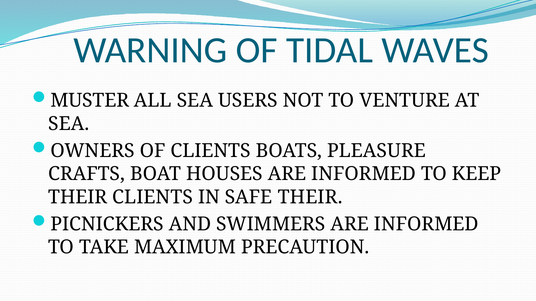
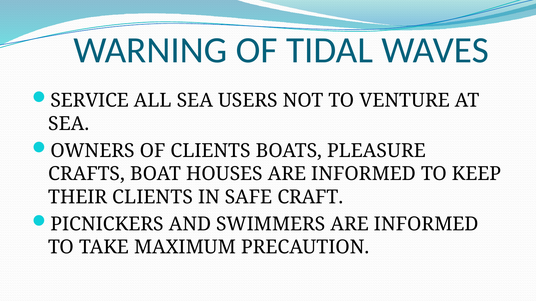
MUSTER: MUSTER -> SERVICE
SAFE THEIR: THEIR -> CRAFT
